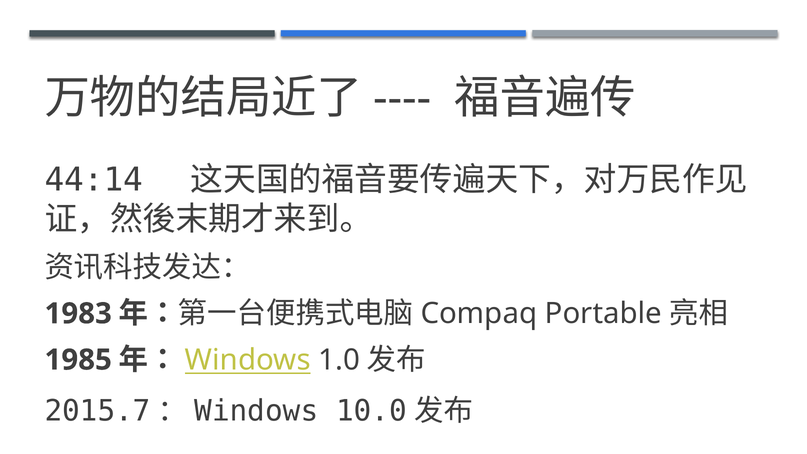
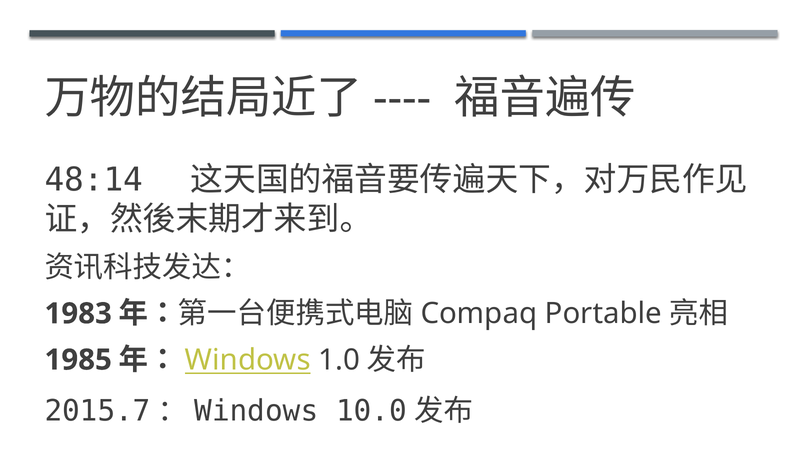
44:14: 44:14 -> 48:14
